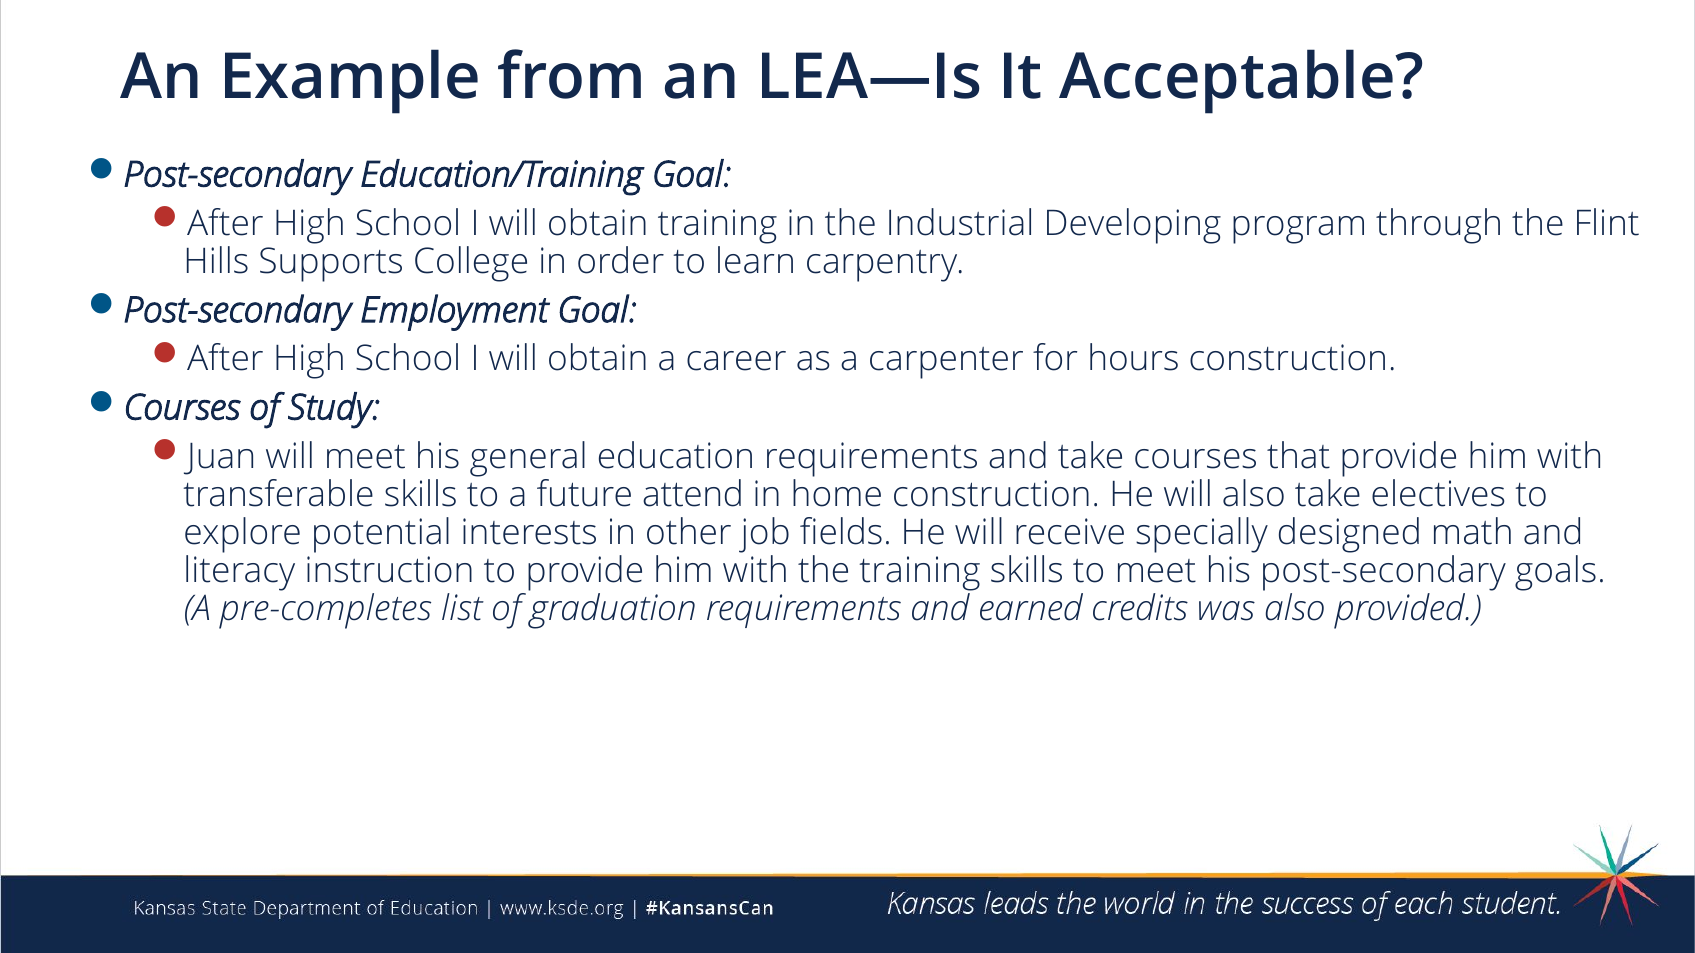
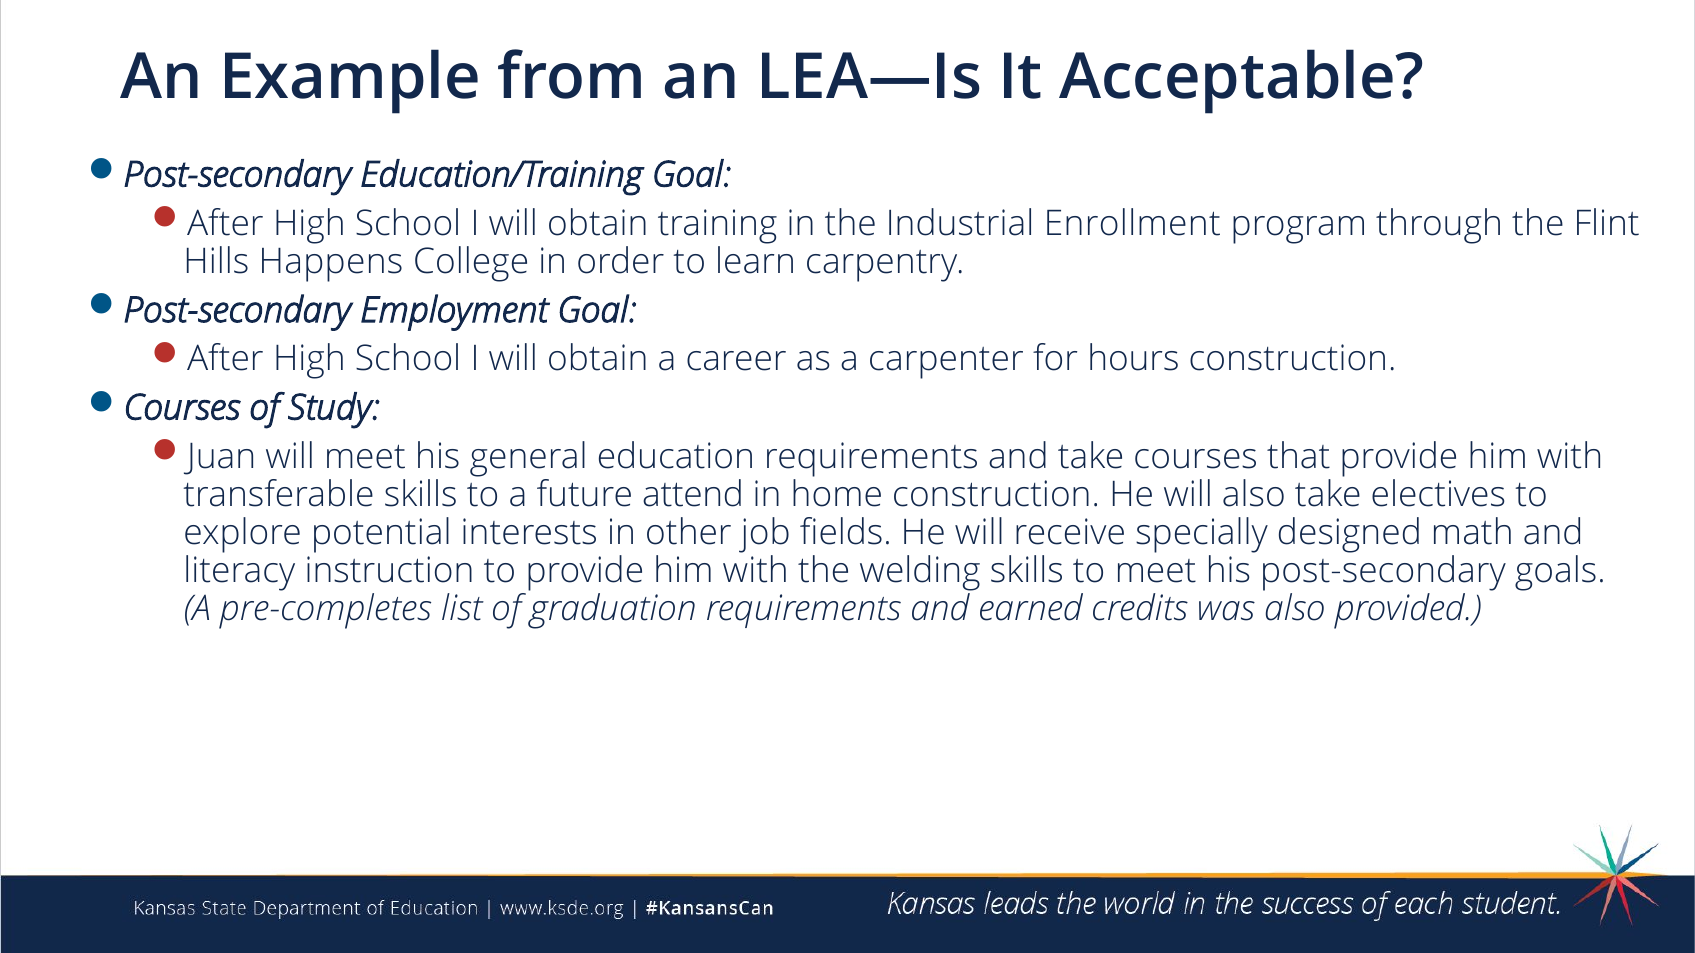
Developing: Developing -> Enrollment
Supports: Supports -> Happens
the training: training -> welding
